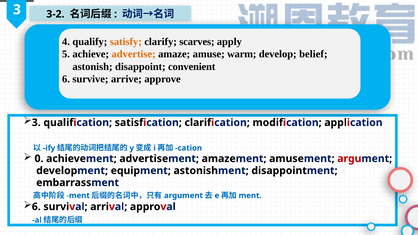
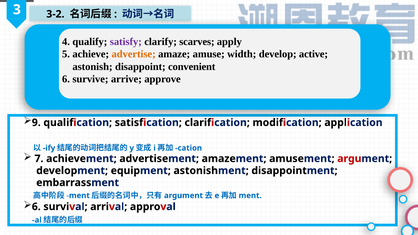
satisfy colour: orange -> purple
warm: warm -> width
belief: belief -> active
3 at (36, 123): 3 -> 9
0: 0 -> 7
